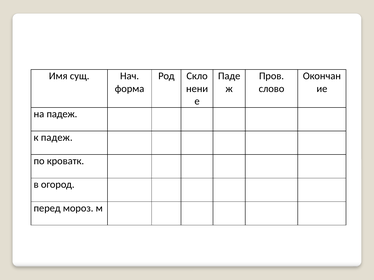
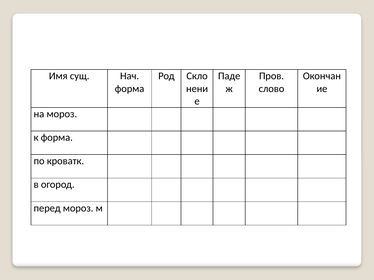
на падеж: падеж -> мороз
к падеж: падеж -> форма
